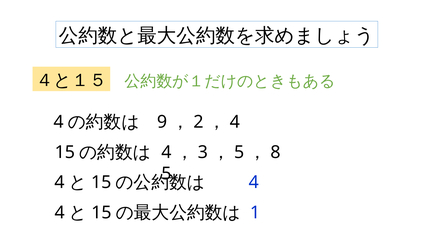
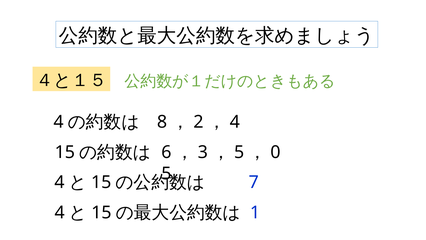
9: 9 -> 8
4 at (166, 152): 4 -> 6
8: 8 -> 0
4 at (254, 182): 4 -> 7
